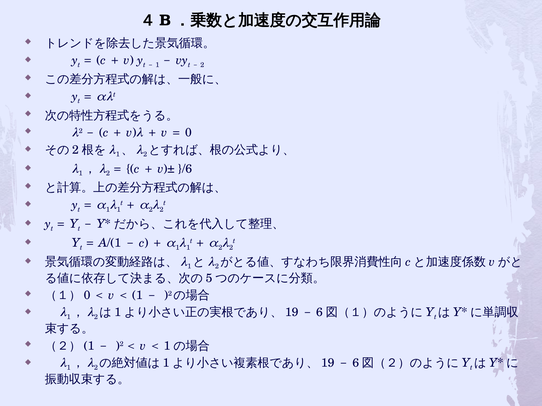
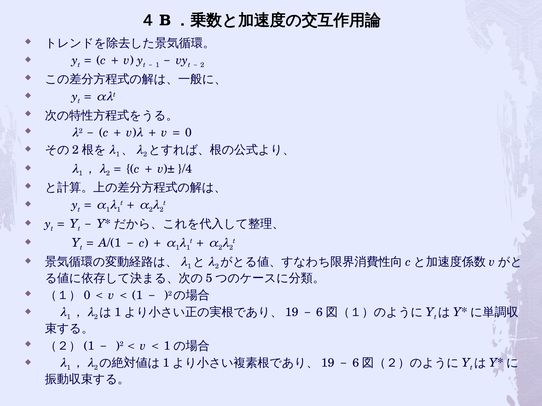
}/6: }/6 -> }/4
